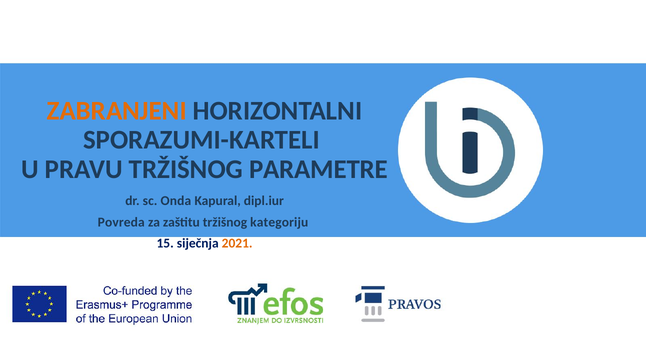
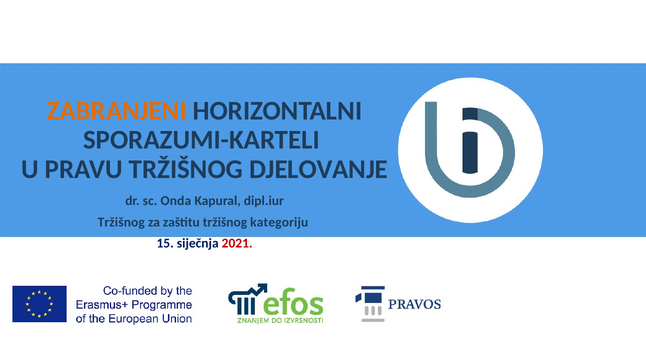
PARAMETRE: PARAMETRE -> DJELOVANJE
Povreda at (121, 222): Povreda -> Tržišnog
2021 colour: orange -> red
